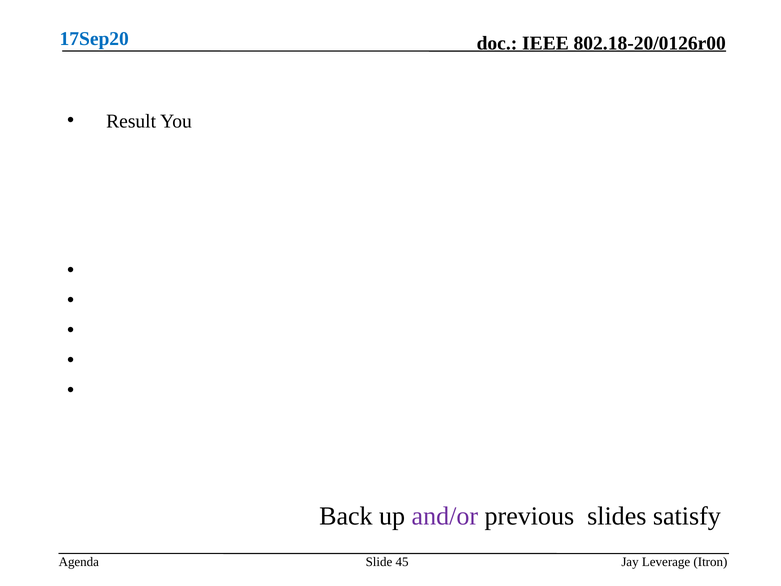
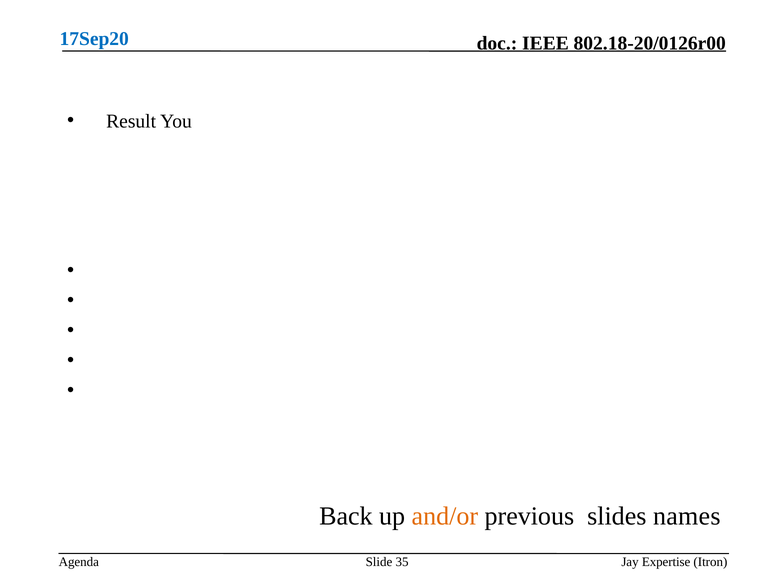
and/or colour: purple -> orange
satisfy: satisfy -> names
45: 45 -> 35
Leverage: Leverage -> Expertise
